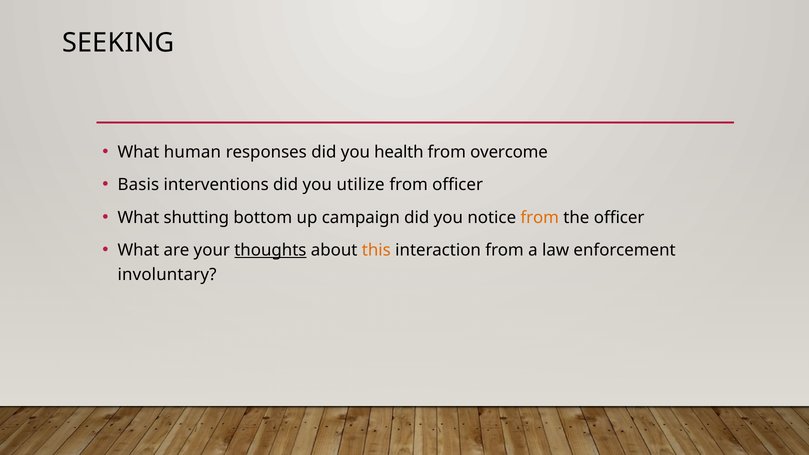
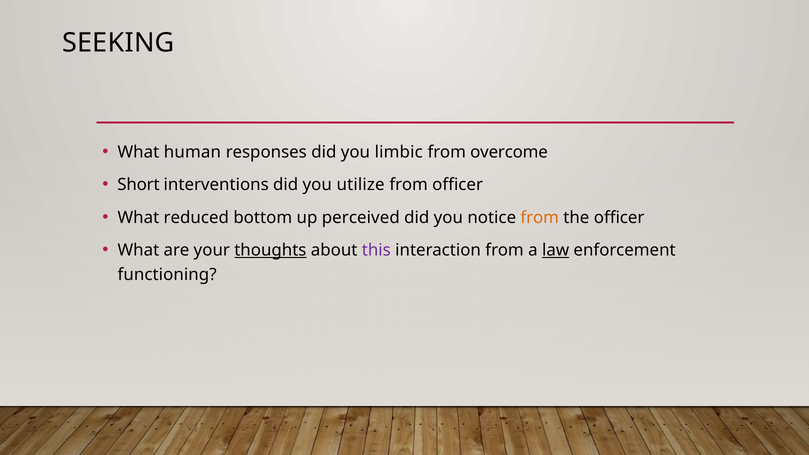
health: health -> limbic
Basis: Basis -> Short
shutting: shutting -> reduced
campaign: campaign -> perceived
this colour: orange -> purple
law underline: none -> present
involuntary: involuntary -> functioning
